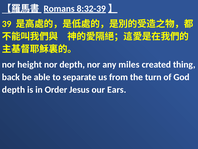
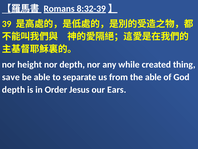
miles: miles -> while
back: back -> save
the turn: turn -> able
